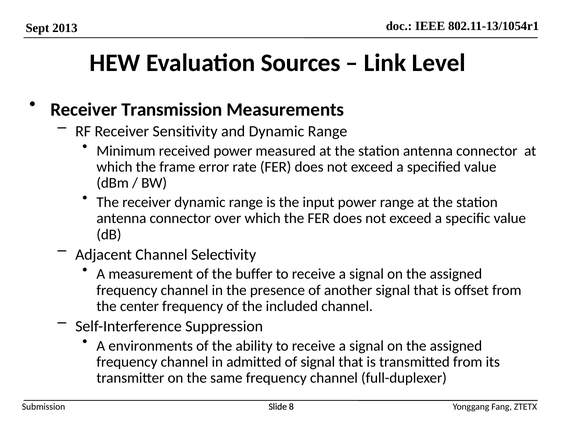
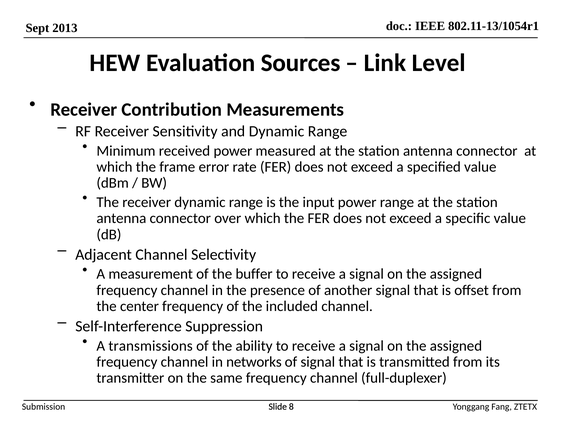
Transmission: Transmission -> Contribution
environments: environments -> transmissions
admitted: admitted -> networks
